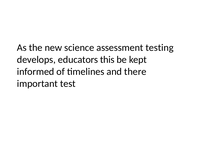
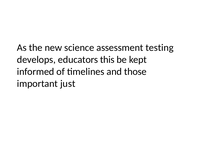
there: there -> those
test: test -> just
